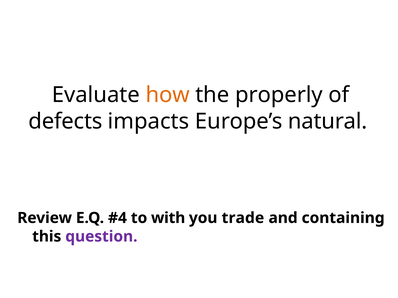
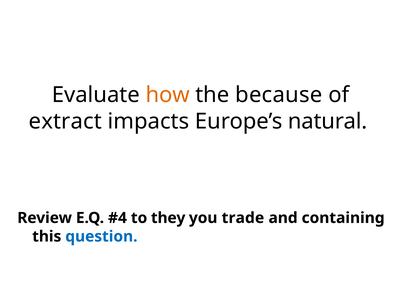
properly: properly -> because
defects: defects -> extract
with: with -> they
question colour: purple -> blue
